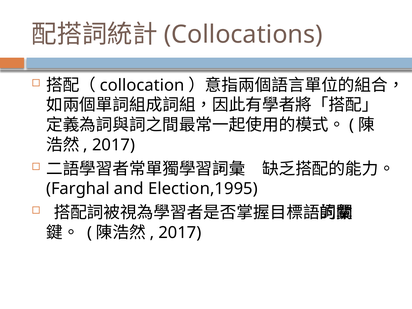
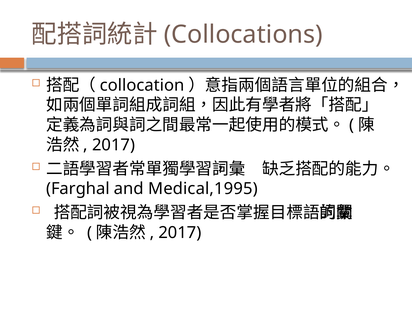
Election,1995: Election,1995 -> Medical,1995
